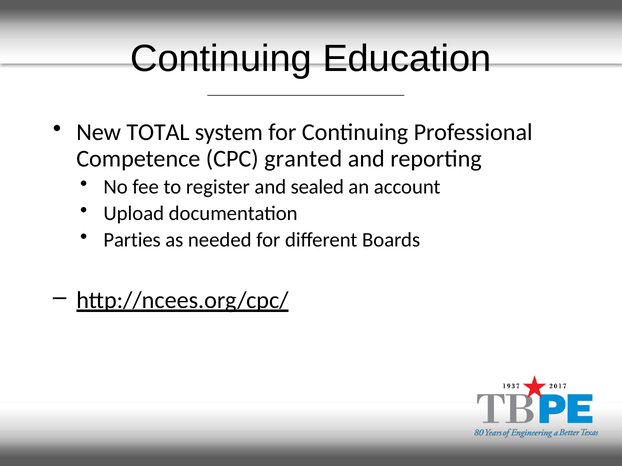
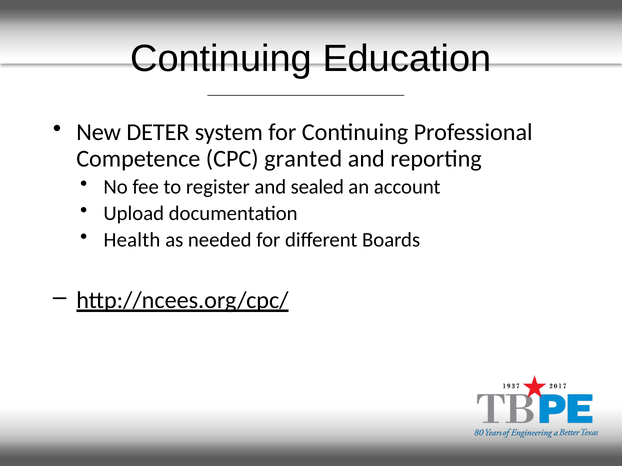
TOTAL: TOTAL -> DETER
Parties: Parties -> Health
